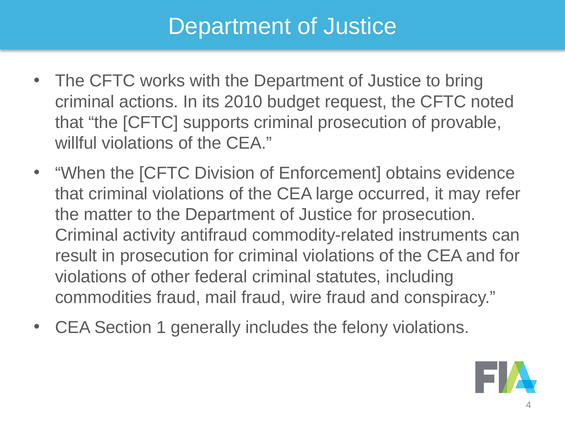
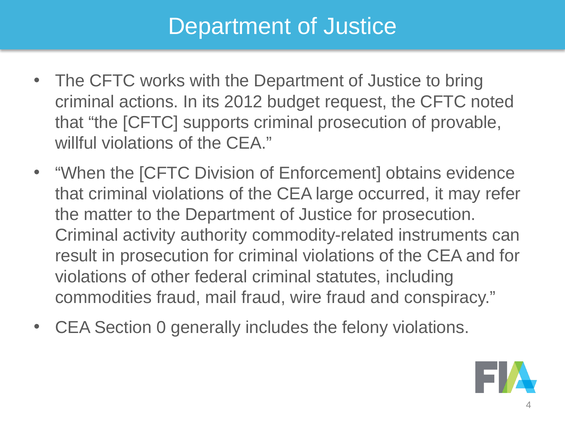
2010: 2010 -> 2012
antifraud: antifraud -> authority
1: 1 -> 0
